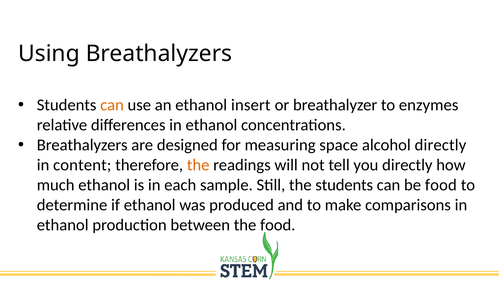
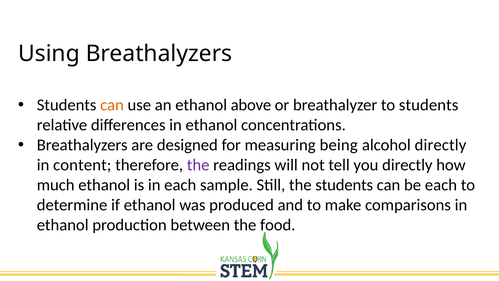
insert: insert -> above
to enzymes: enzymes -> students
space: space -> being
the at (198, 165) colour: orange -> purple
be food: food -> each
